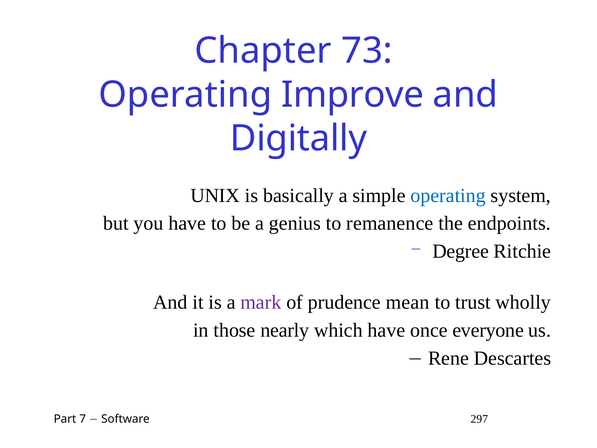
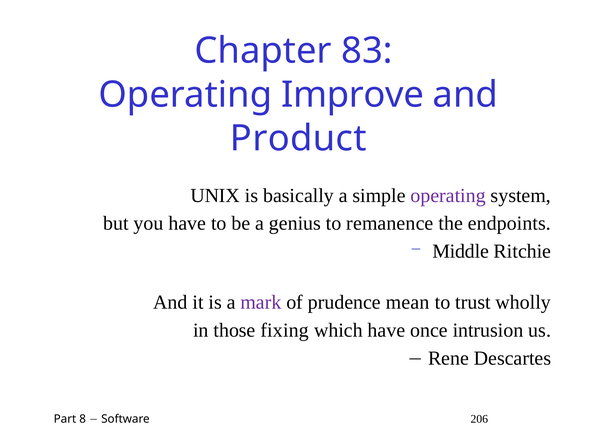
73: 73 -> 83
Digitally: Digitally -> Product
operating at (448, 195) colour: blue -> purple
Degree: Degree -> Middle
nearly: nearly -> fixing
everyone: everyone -> intrusion
7: 7 -> 8
297: 297 -> 206
